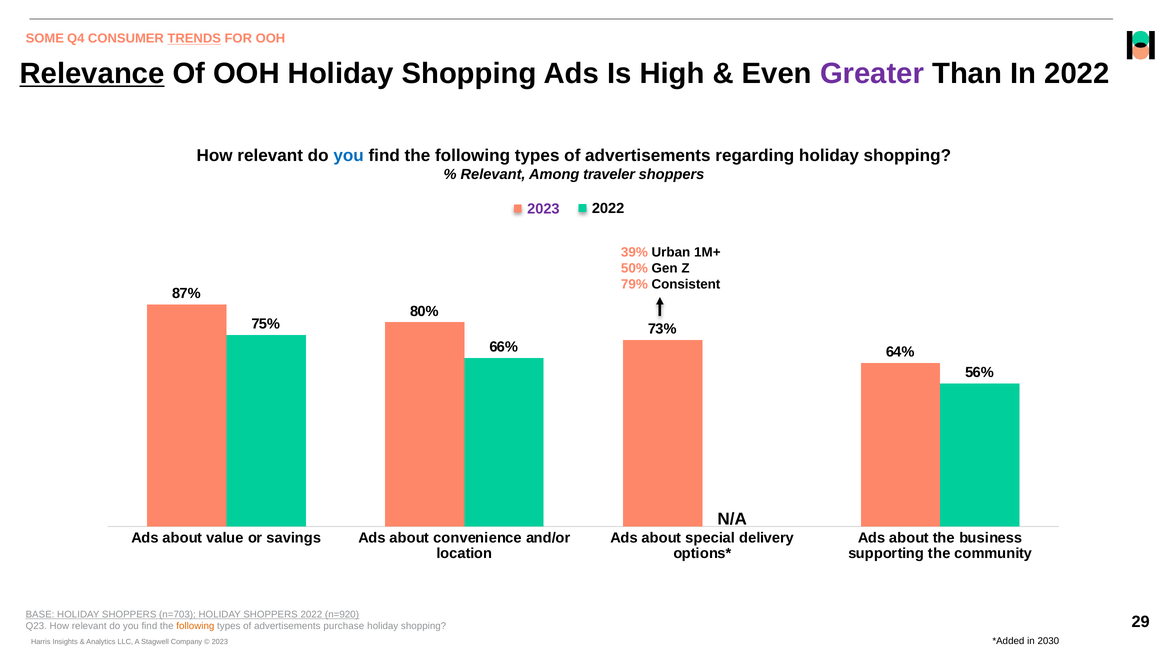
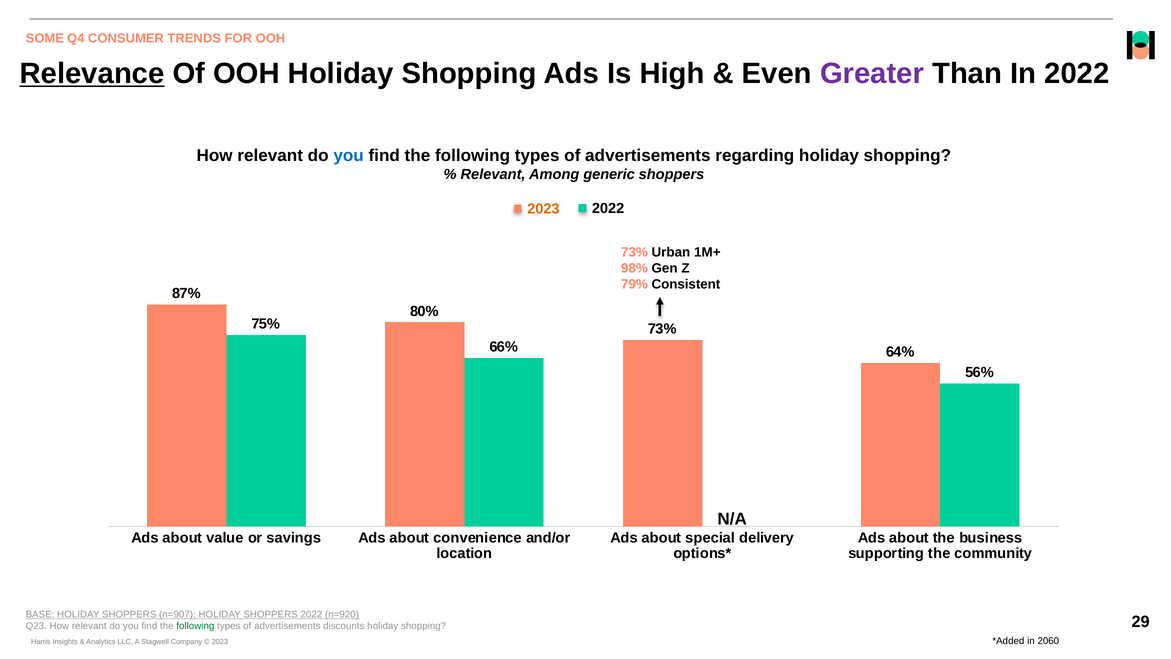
TRENDS underline: present -> none
traveler: traveler -> generic
2023 at (543, 209) colour: purple -> orange
39% at (634, 252): 39% -> 73%
50%: 50% -> 98%
n=703: n=703 -> n=907
following at (195, 626) colour: orange -> green
purchase: purchase -> discounts
2030: 2030 -> 2060
